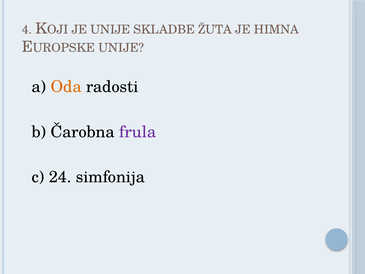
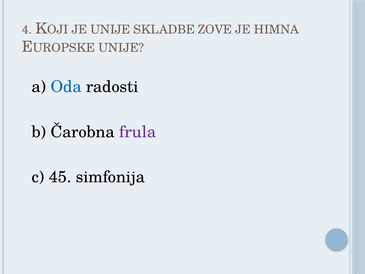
ŽUTA: ŽUTA -> ZOVE
Oda colour: orange -> blue
24: 24 -> 45
